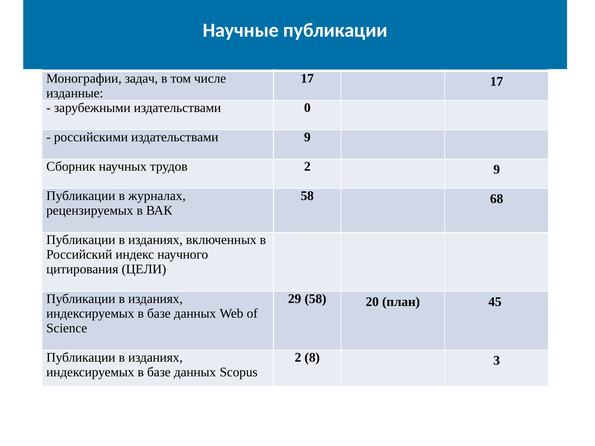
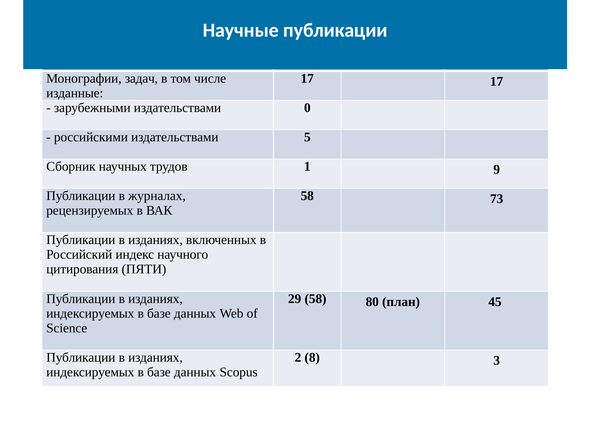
издательствами 9: 9 -> 5
трудов 2: 2 -> 1
68: 68 -> 73
ЦЕЛИ: ЦЕЛИ -> ПЯТИ
20: 20 -> 80
